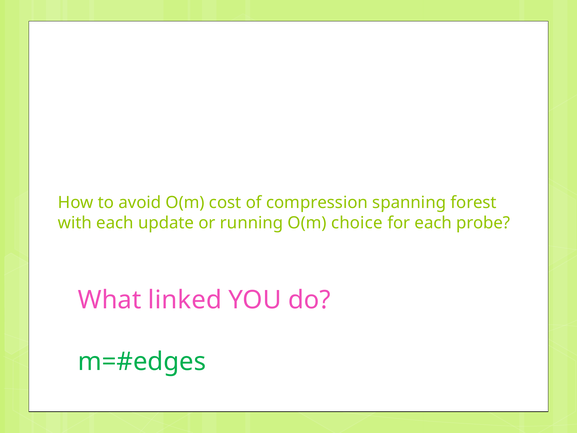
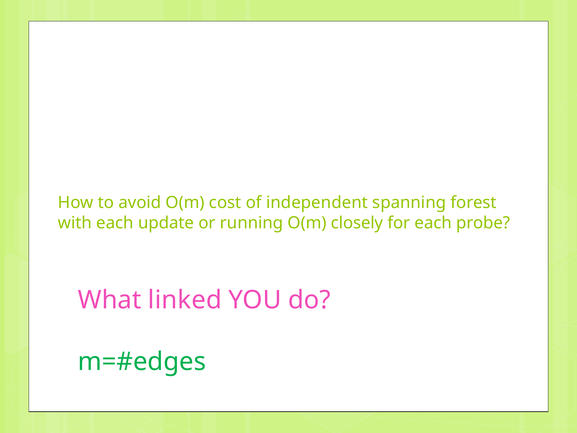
compression: compression -> independent
choice: choice -> closely
